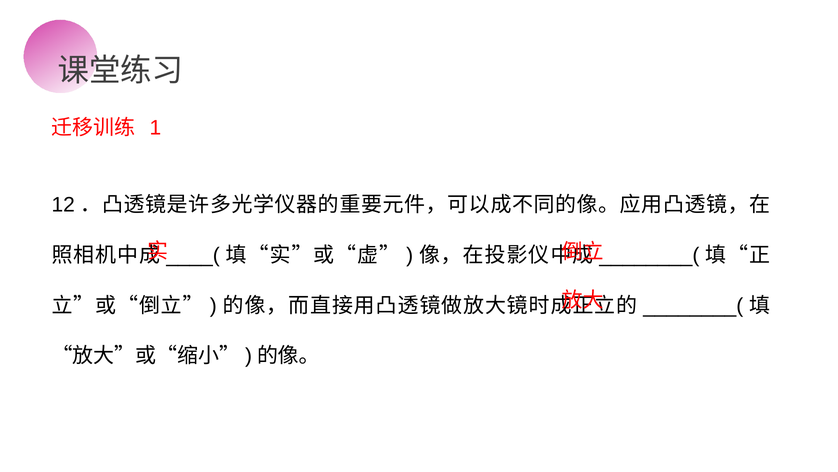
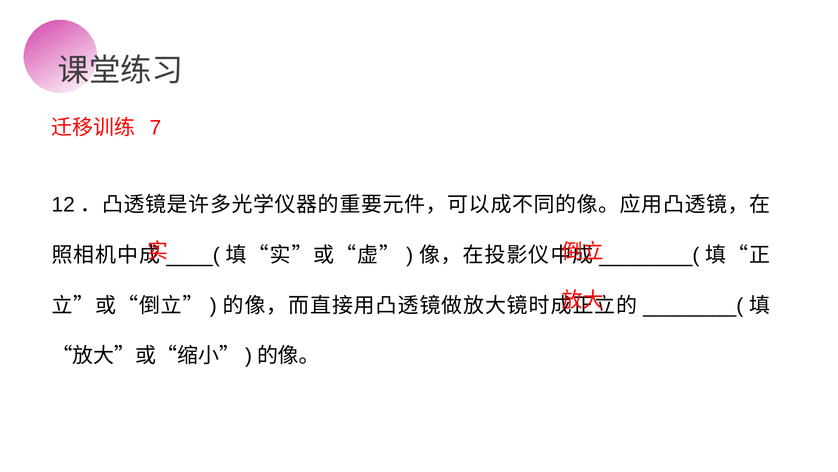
1: 1 -> 7
